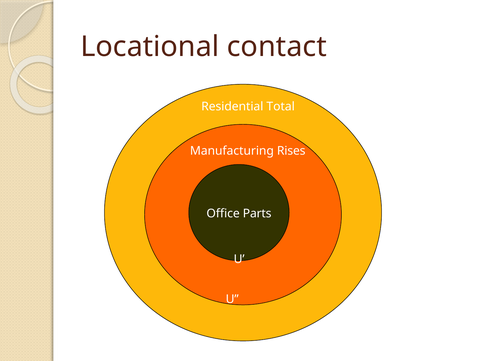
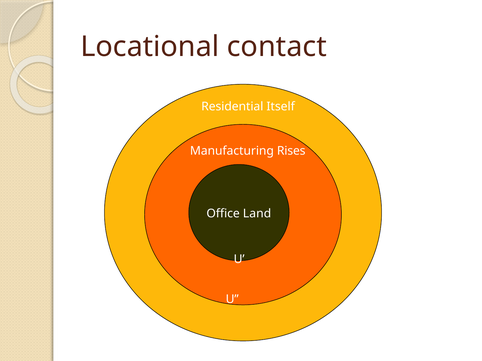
Total: Total -> Itself
Parts: Parts -> Land
